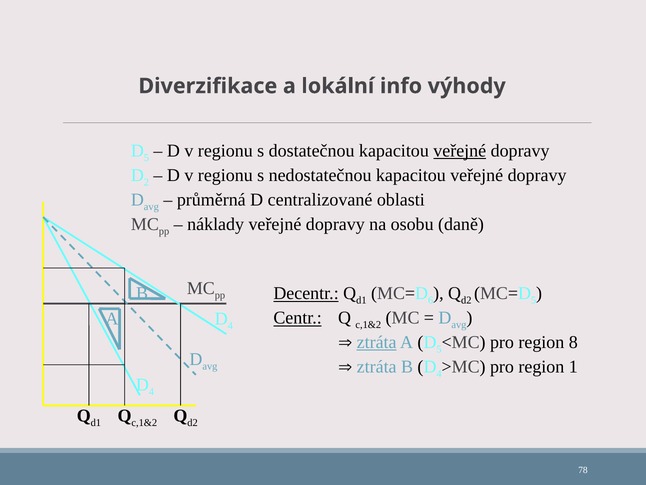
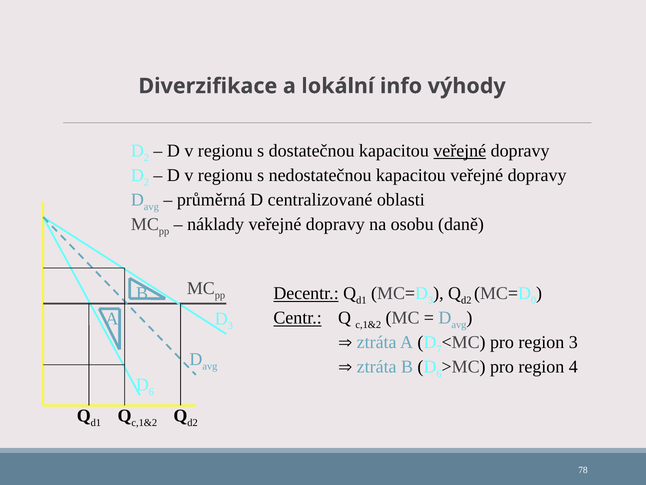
5 at (146, 158): 5 -> 2
6 at (431, 300): 6 -> 3
5 at (534, 300): 5 -> 0
4 at (230, 325): 4 -> 3
ztráta at (377, 342) underline: present -> none
A D 5: 5 -> 7
region 8: 8 -> 3
B D 4: 4 -> 6
1: 1 -> 4
4 at (151, 392): 4 -> 6
